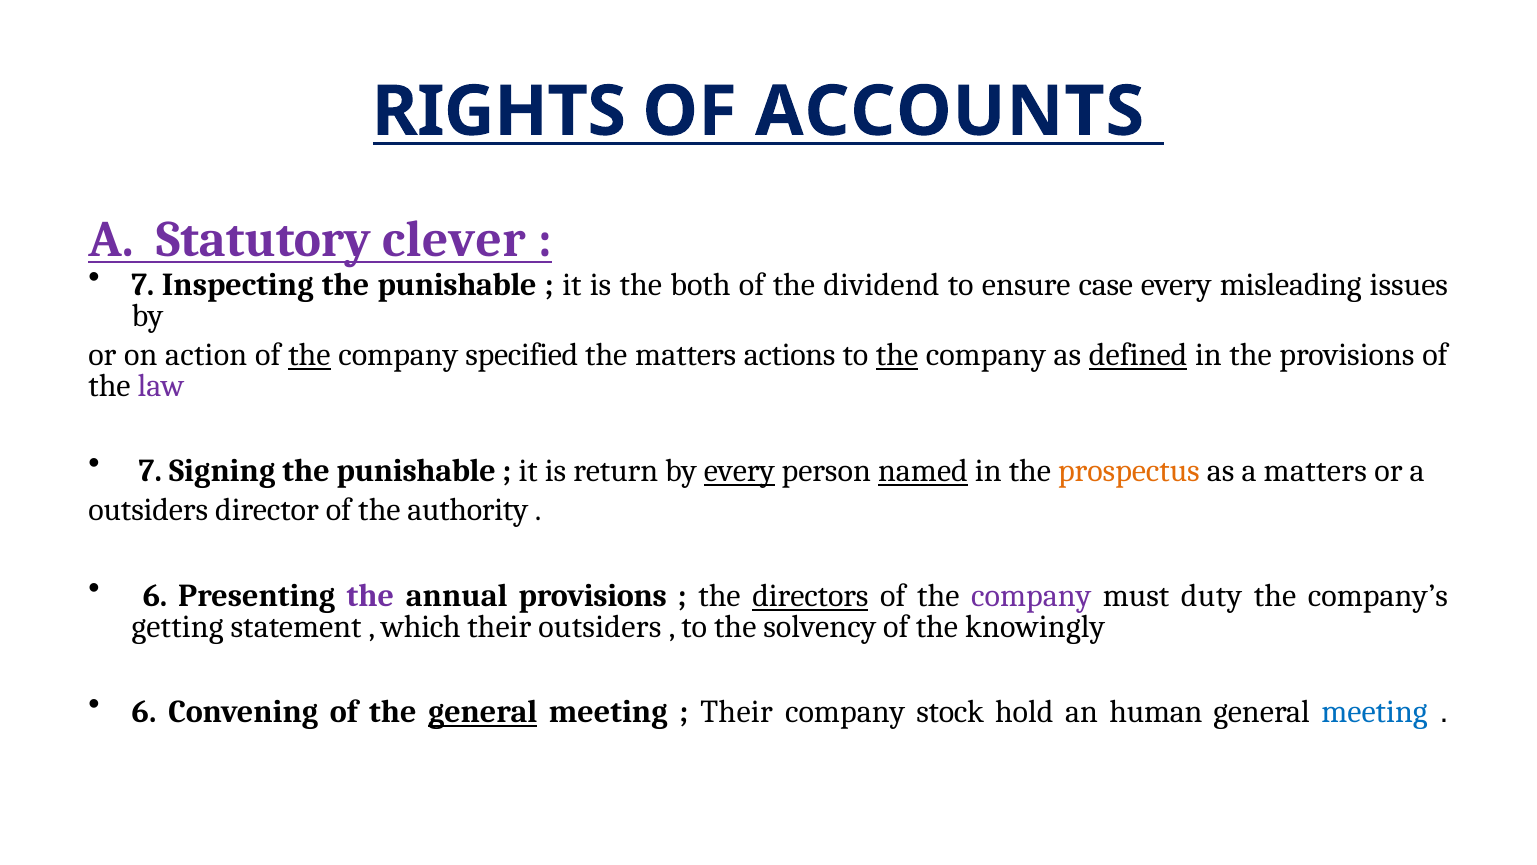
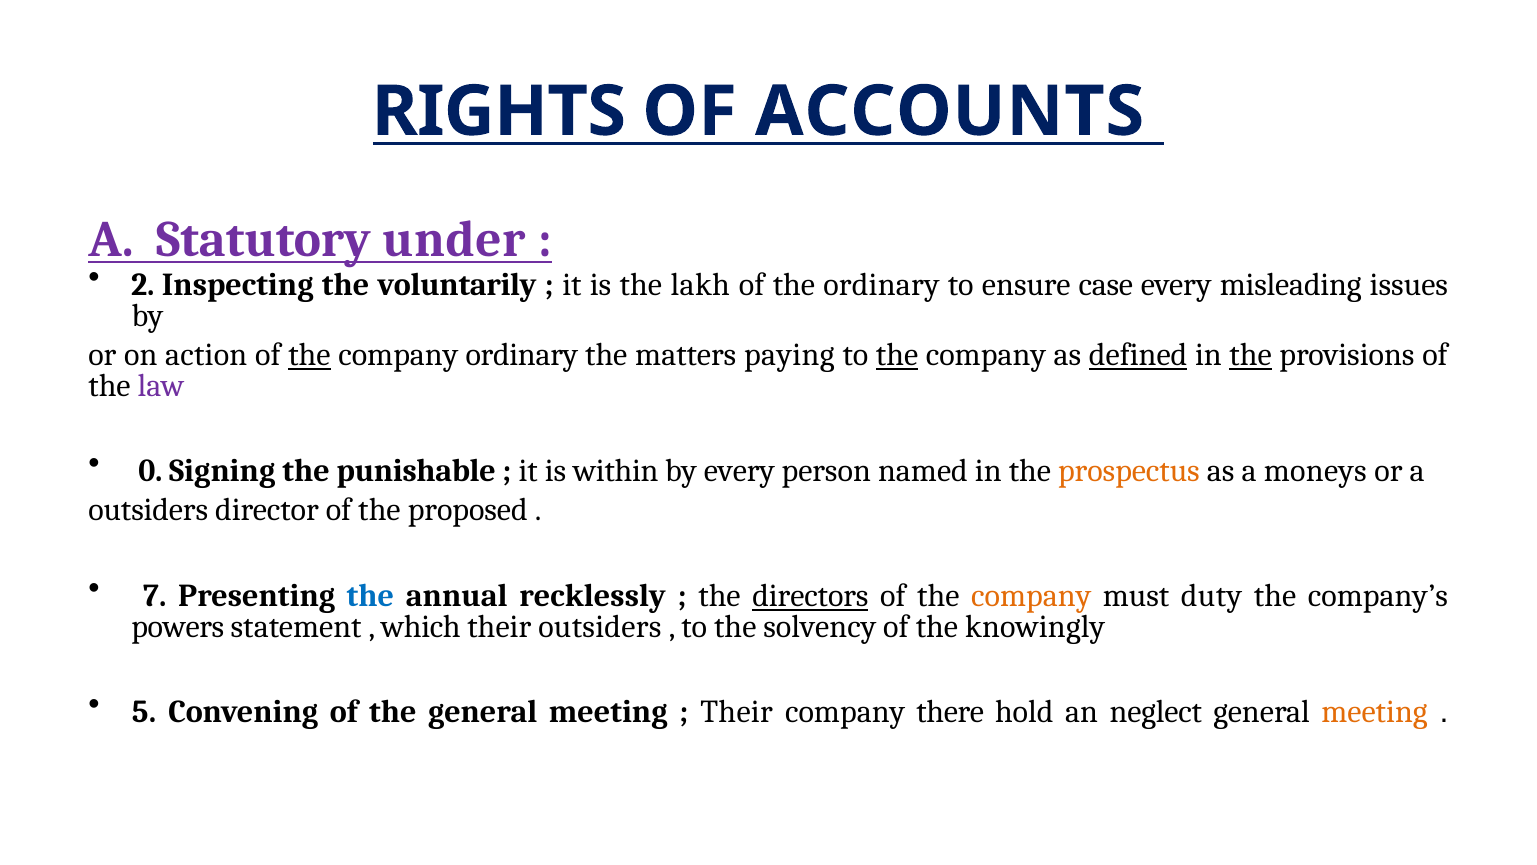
clever: clever -> under
7 at (143, 285): 7 -> 2
Inspecting the punishable: punishable -> voluntarily
both: both -> lakh
the dividend: dividend -> ordinary
company specified: specified -> ordinary
actions: actions -> paying
the at (1251, 355) underline: none -> present
7 at (150, 471): 7 -> 0
return: return -> within
every at (739, 471) underline: present -> none
named underline: present -> none
a matters: matters -> moneys
authority: authority -> proposed
6 at (155, 596): 6 -> 7
the at (370, 596) colour: purple -> blue
annual provisions: provisions -> recklessly
company at (1031, 596) colour: purple -> orange
getting: getting -> powers
6 at (144, 712): 6 -> 5
general at (483, 712) underline: present -> none
stock: stock -> there
human: human -> neglect
meeting at (1375, 712) colour: blue -> orange
